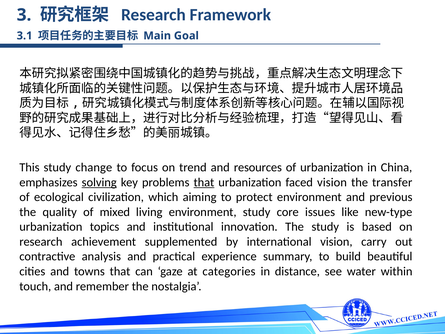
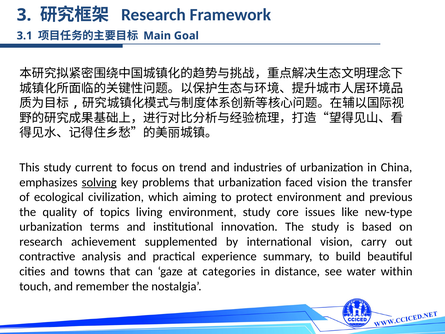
change: change -> current
resources: resources -> industries
that at (204, 182) underline: present -> none
mixed: mixed -> topics
topics: topics -> terms
